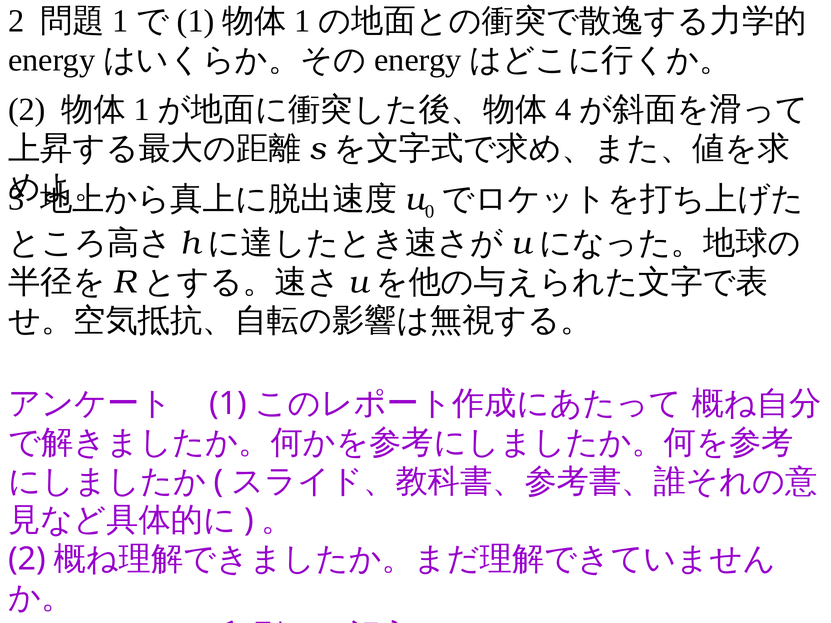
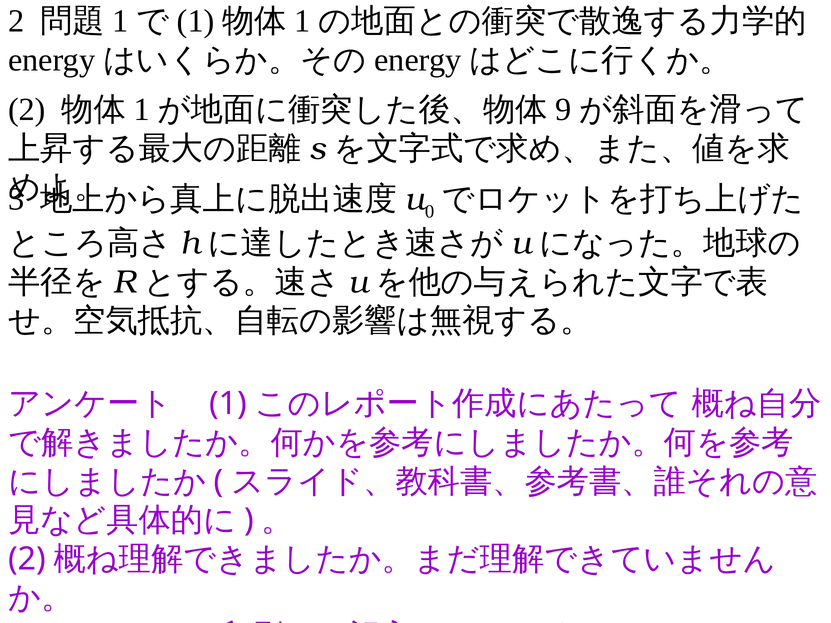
4 at (564, 110): 4 -> 9
